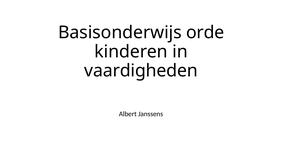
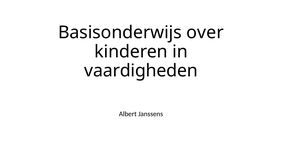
orde: orde -> over
